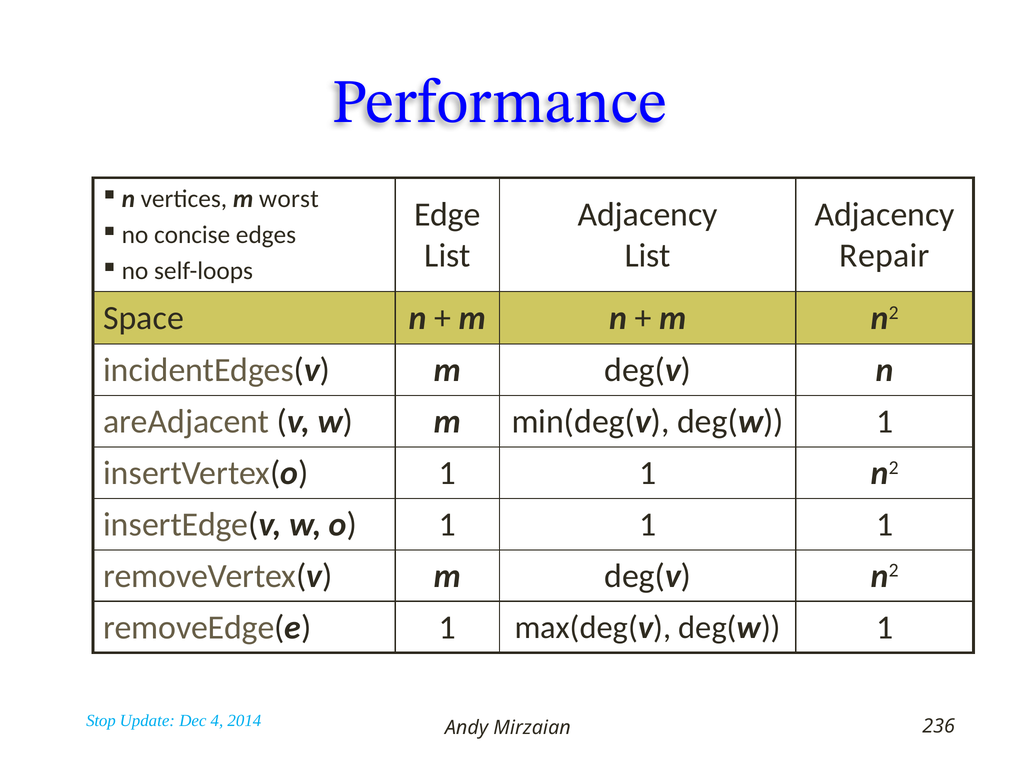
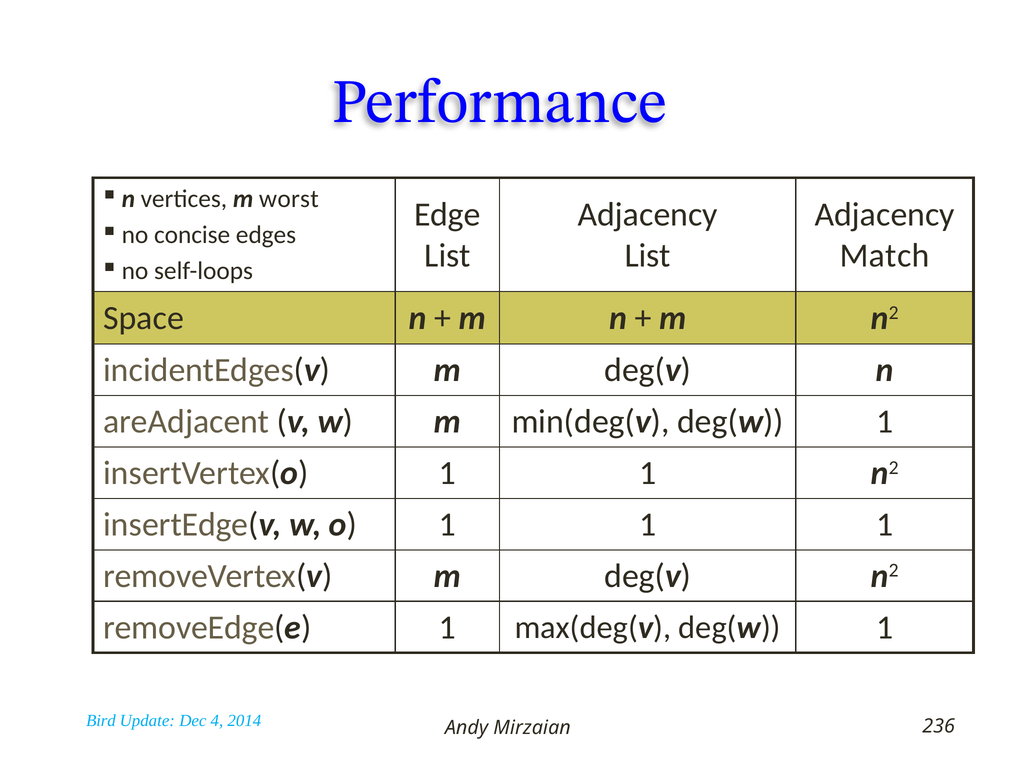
Repair: Repair -> Match
Stop: Stop -> Bird
